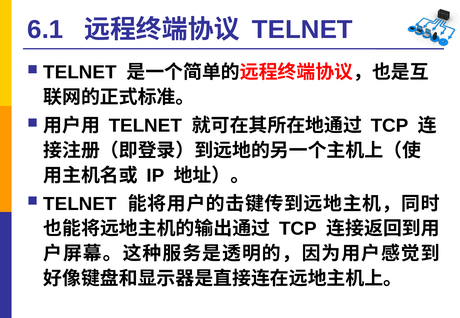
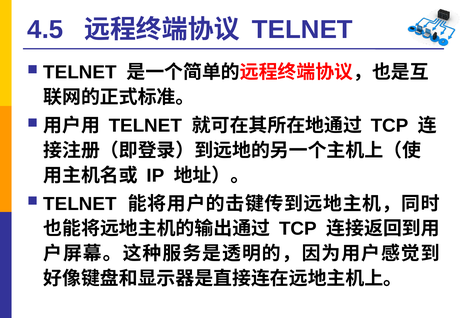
6.1: 6.1 -> 4.5
